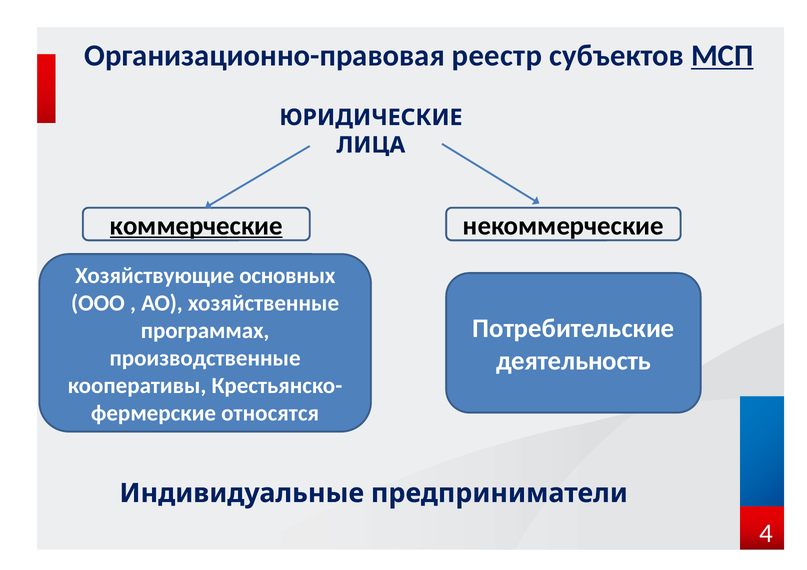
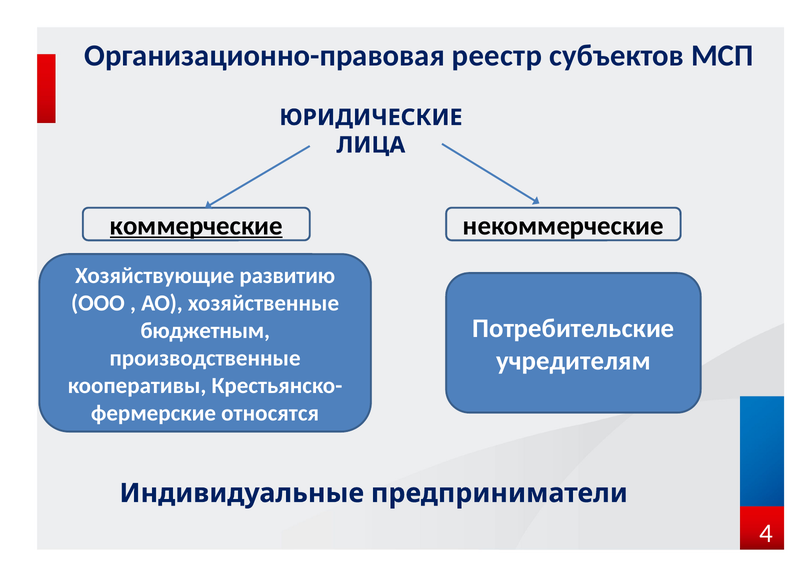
МСП underline: present -> none
основных: основных -> развитию
программах: программах -> бюджетным
деятельность: деятельность -> учредителям
